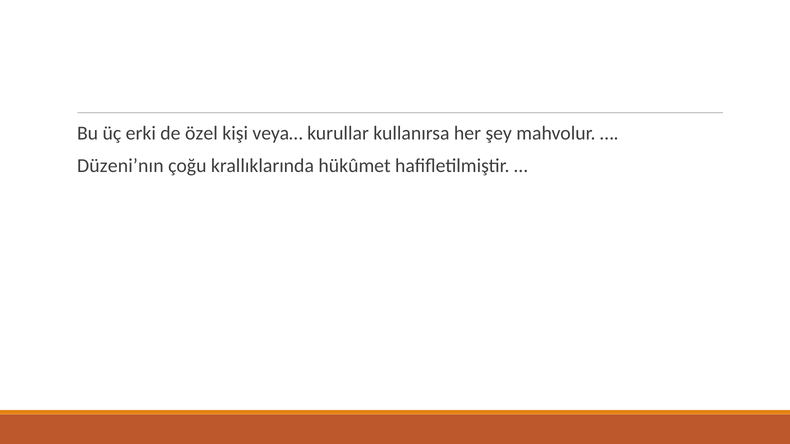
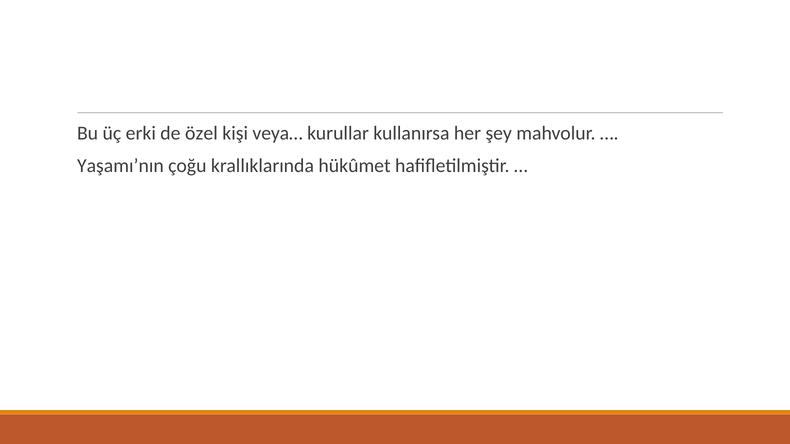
Düzeni’nın: Düzeni’nın -> Yaşamı’nın
